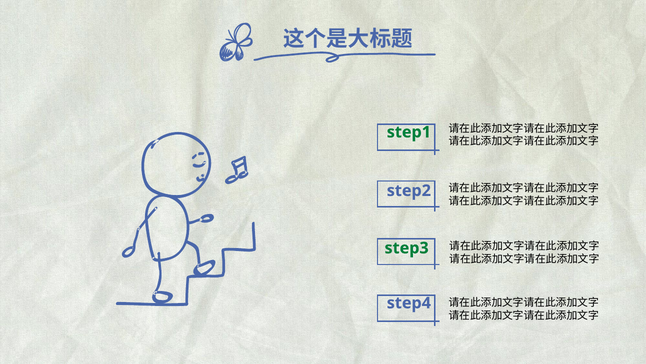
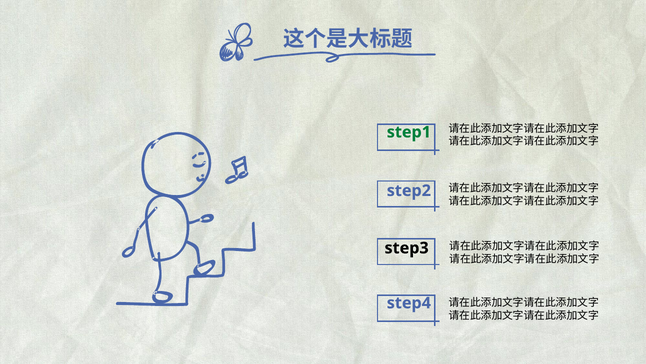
step3 colour: green -> black
